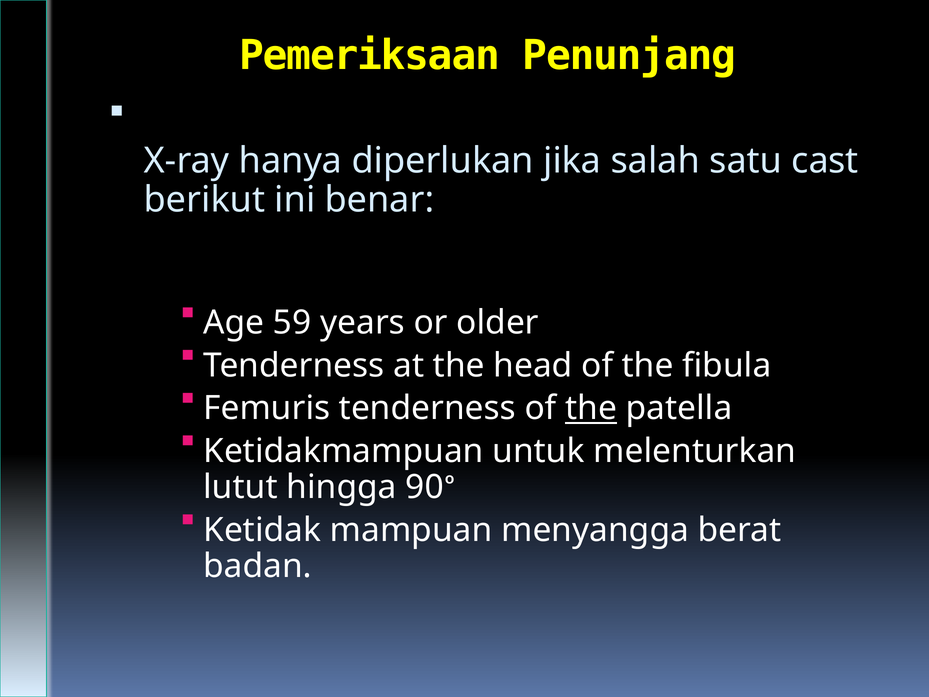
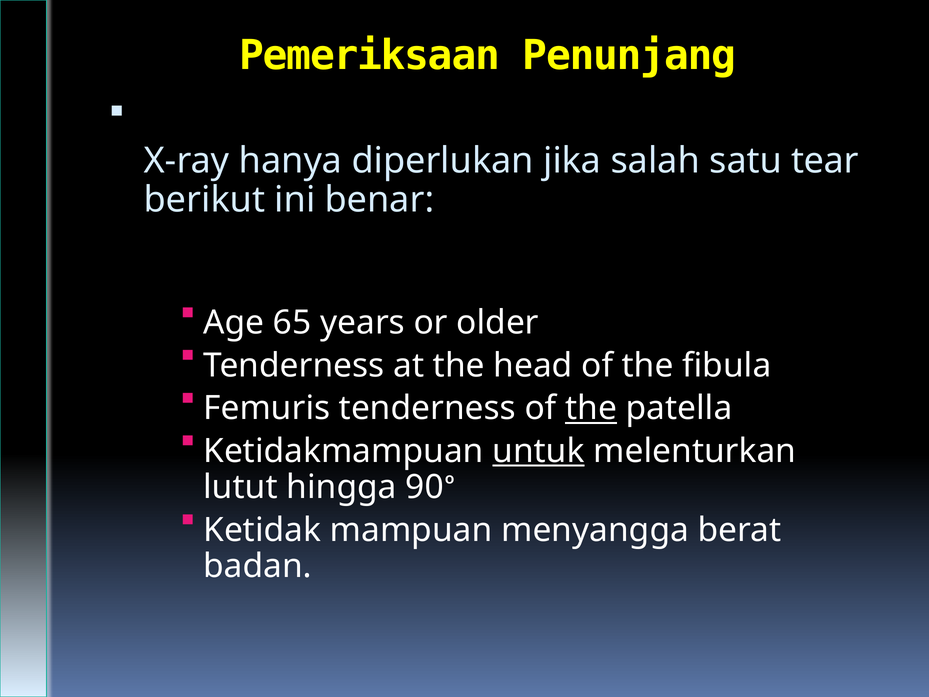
cast: cast -> tear
59: 59 -> 65
untuk underline: none -> present
